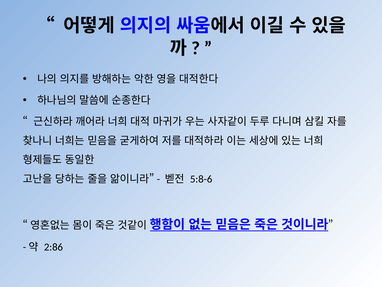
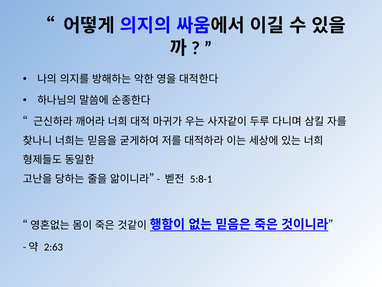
5:8-6: 5:8-6 -> 5:8-1
2:86: 2:86 -> 2:63
